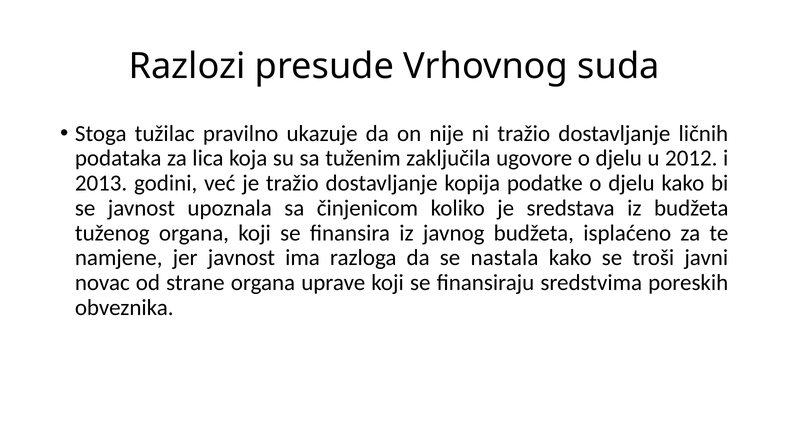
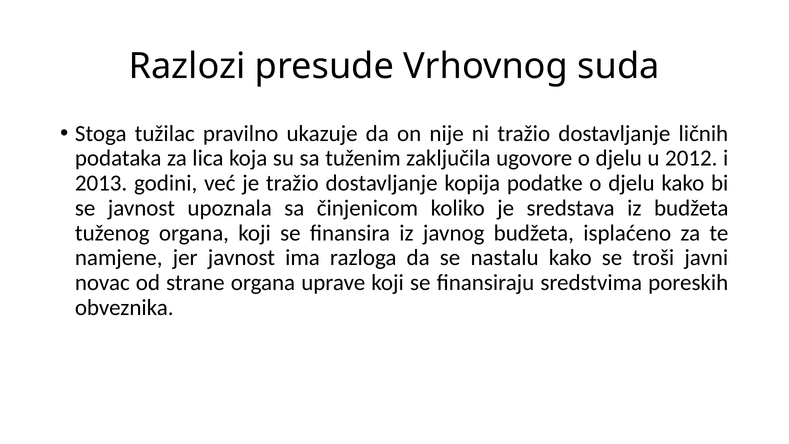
nastala: nastala -> nastalu
